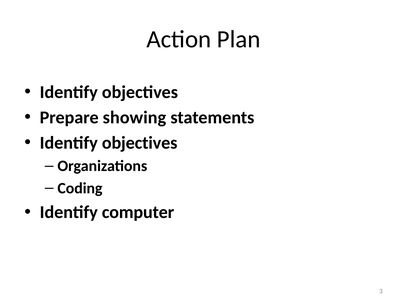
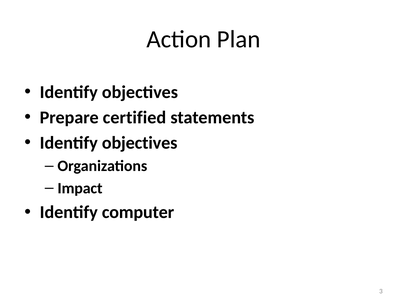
showing: showing -> certified
Coding: Coding -> Impact
